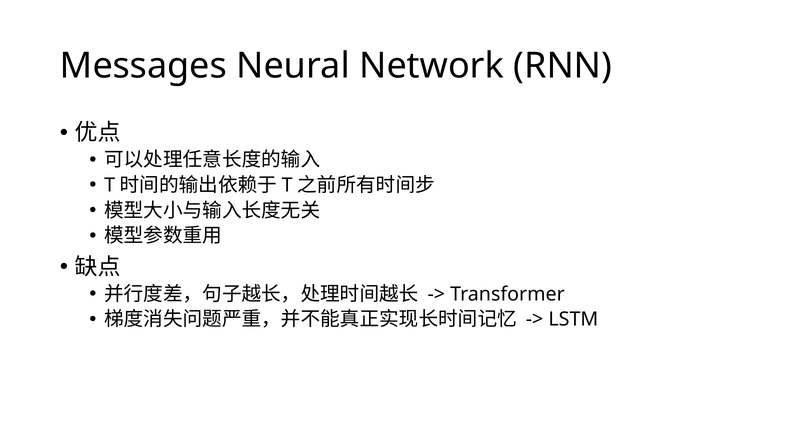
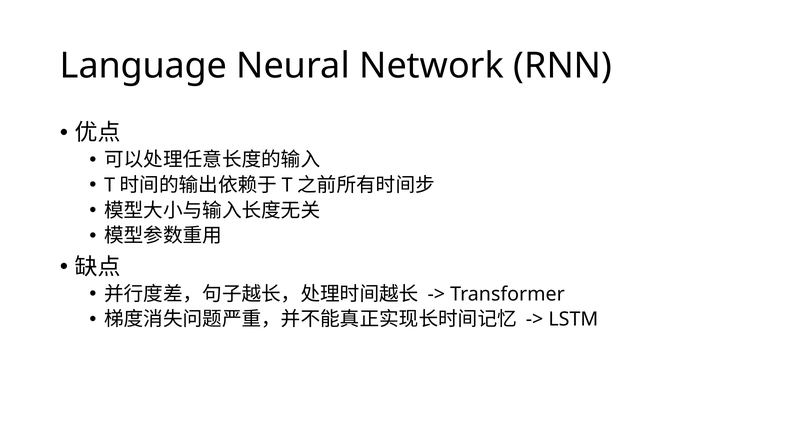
Messages: Messages -> Language
